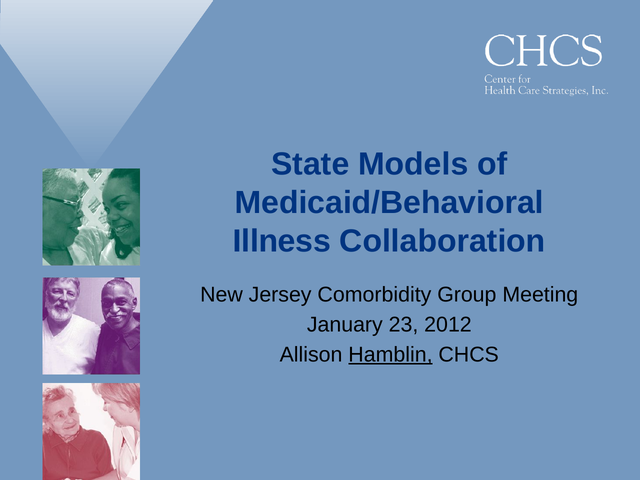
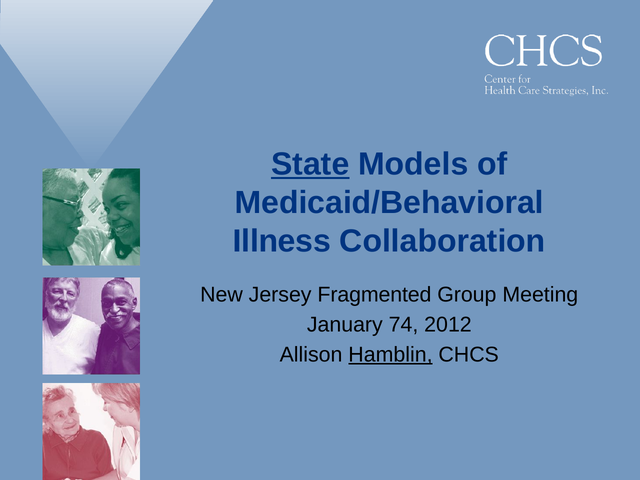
State underline: none -> present
Comorbidity: Comorbidity -> Fragmented
23: 23 -> 74
